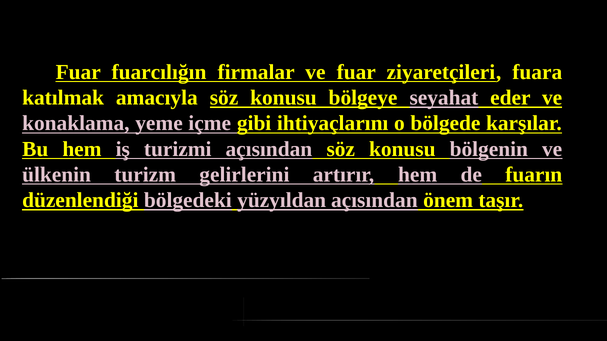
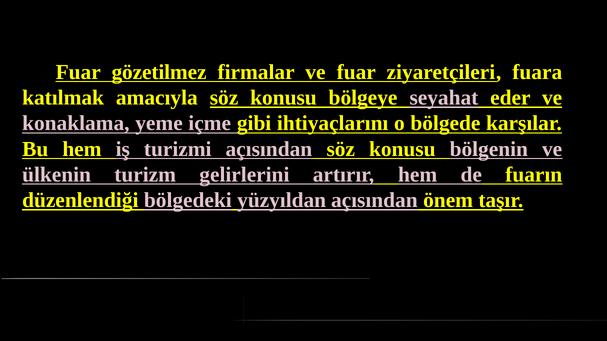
fuarcılığın: fuarcılığın -> gözetilmez
